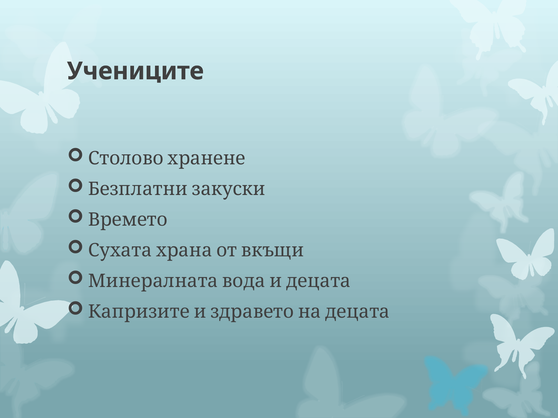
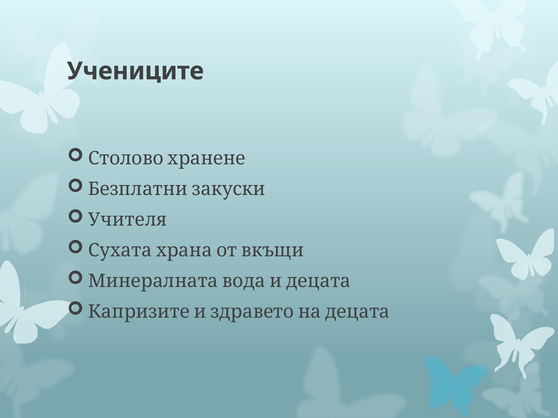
Времето: Времето -> Учителя
